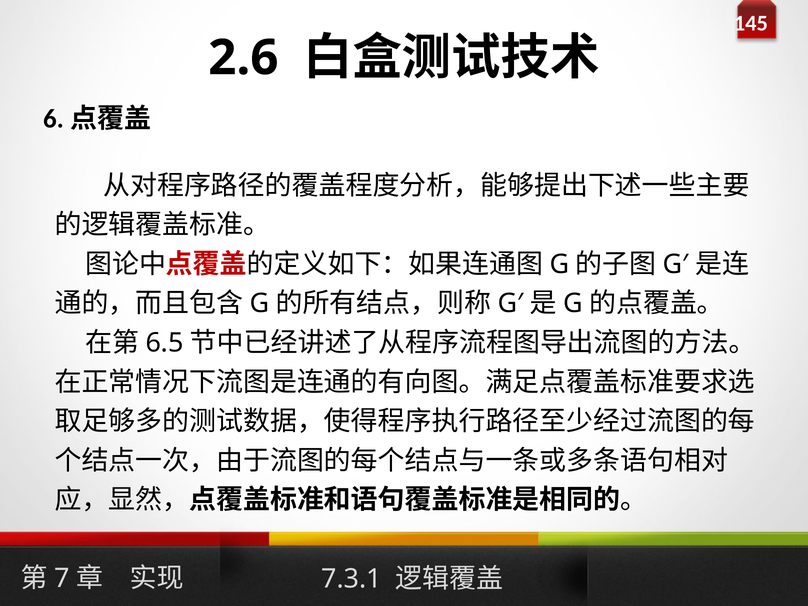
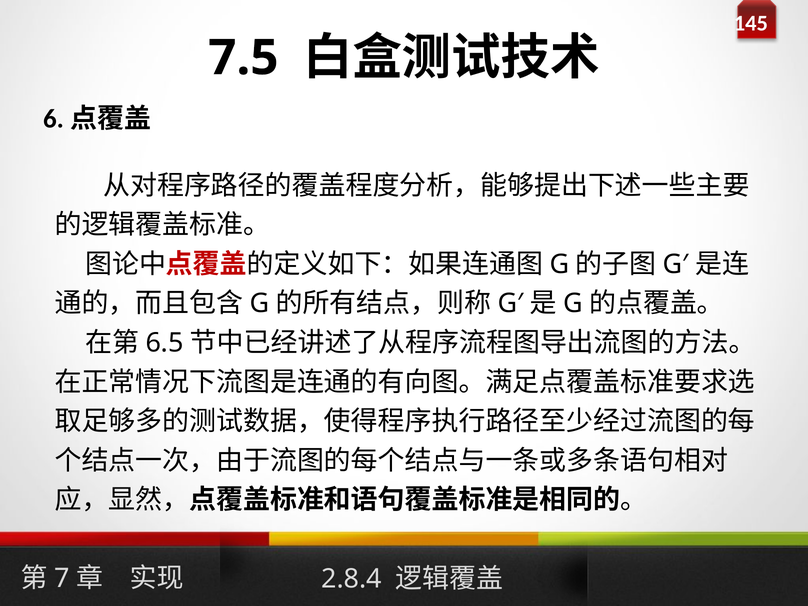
2.6: 2.6 -> 7.5
7.3.1: 7.3.1 -> 2.8.4
